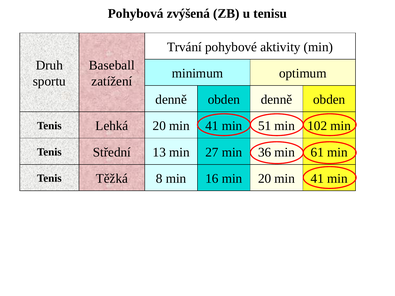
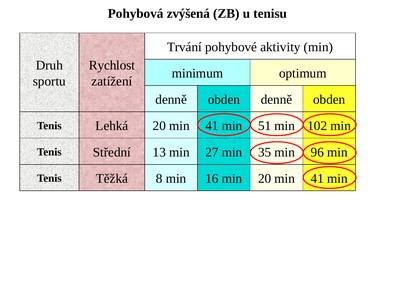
Baseball: Baseball -> Rychlost
36: 36 -> 35
61: 61 -> 96
